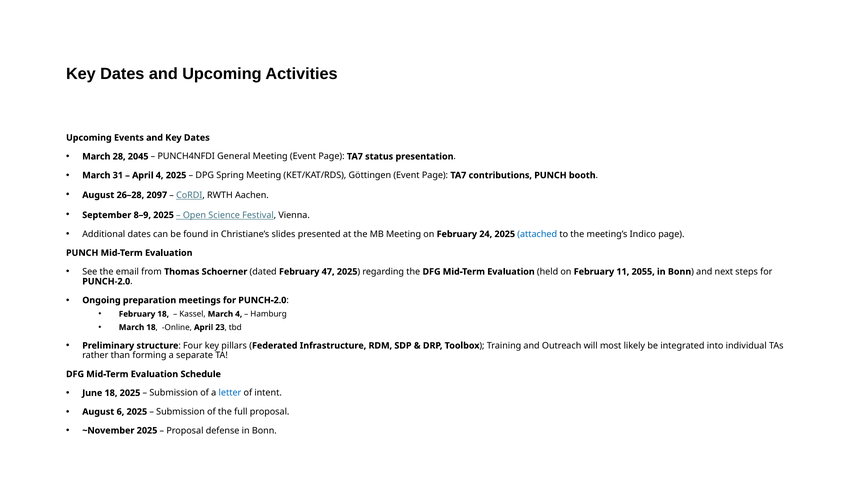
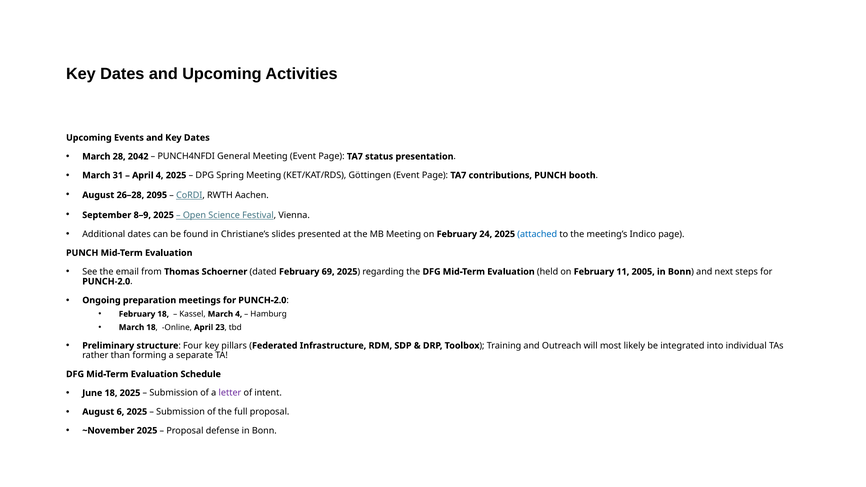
2045: 2045 -> 2042
2097: 2097 -> 2095
47: 47 -> 69
2055: 2055 -> 2005
letter colour: blue -> purple
